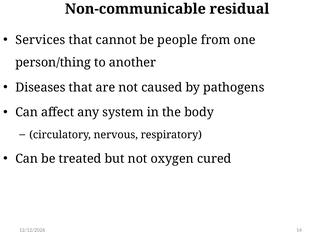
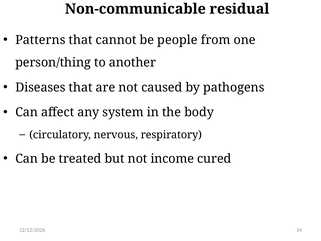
Services: Services -> Patterns
oxygen: oxygen -> income
